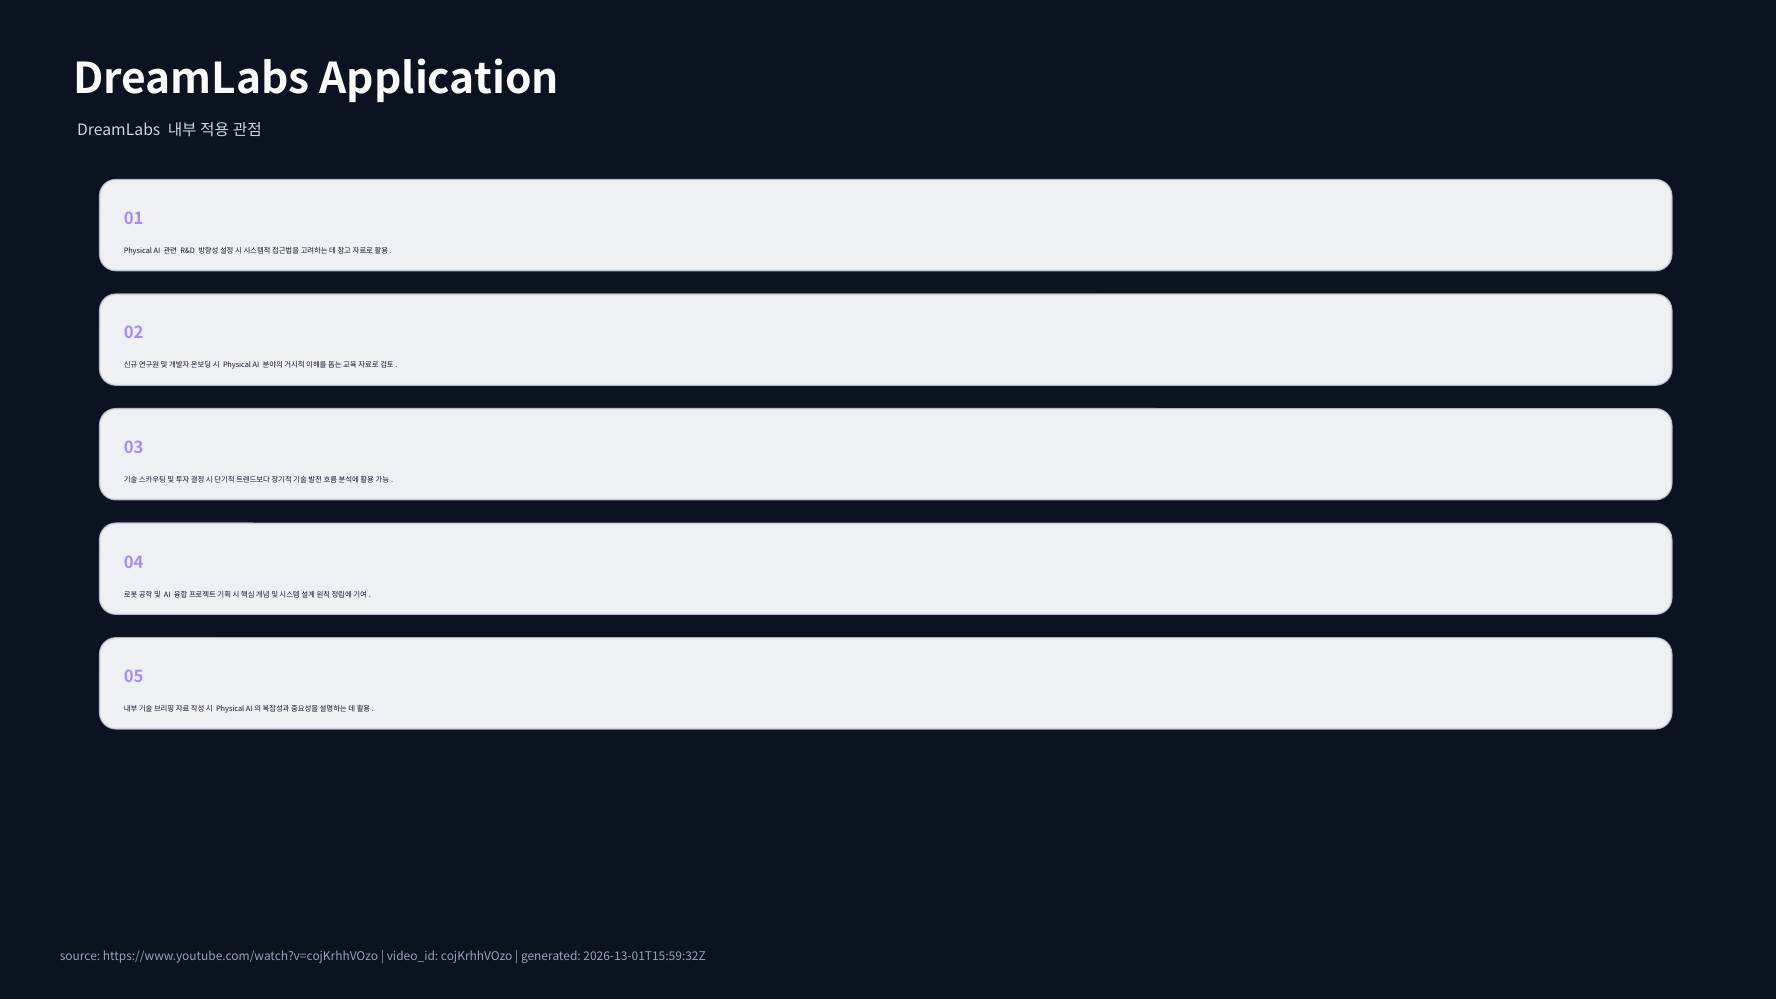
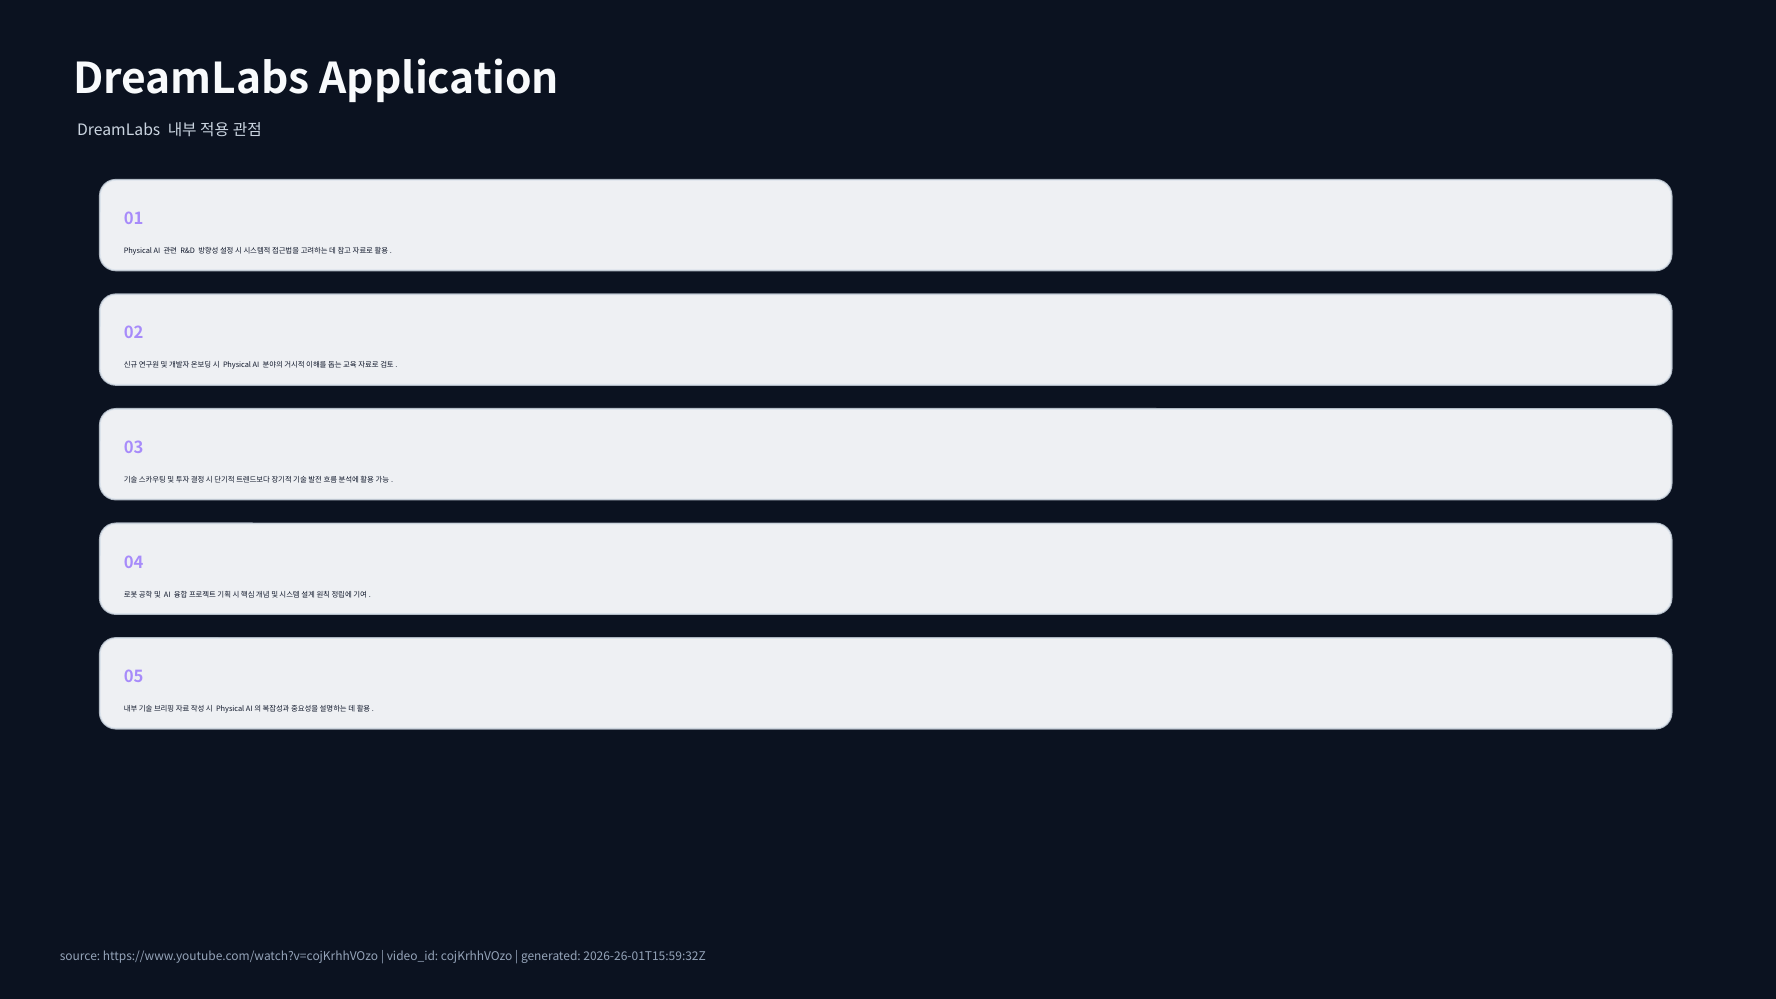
2026-13-01T15:59:32Z: 2026-13-01T15:59:32Z -> 2026-26-01T15:59:32Z
